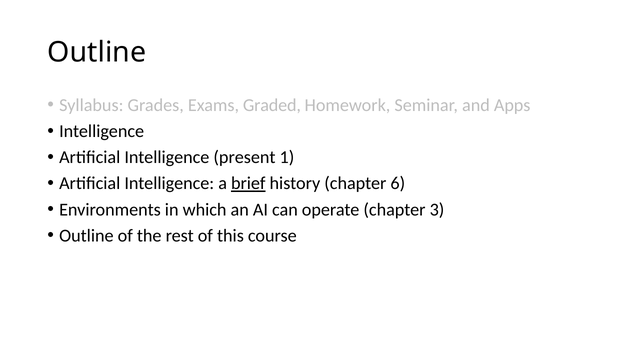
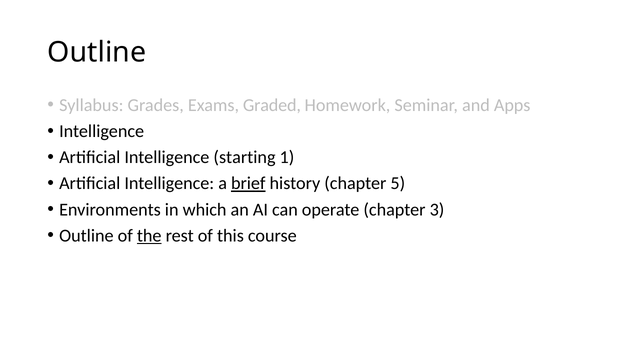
present: present -> starting
6: 6 -> 5
the underline: none -> present
